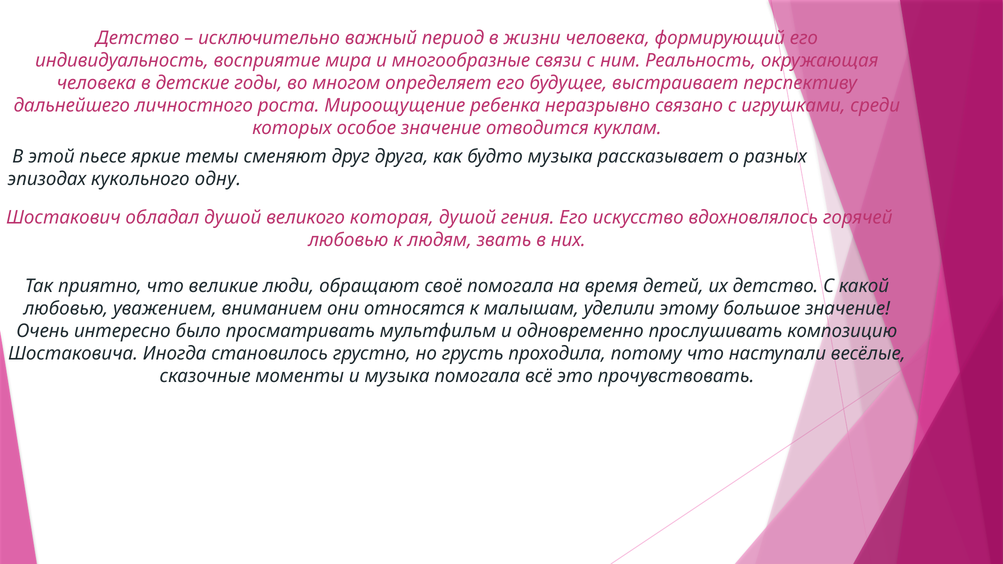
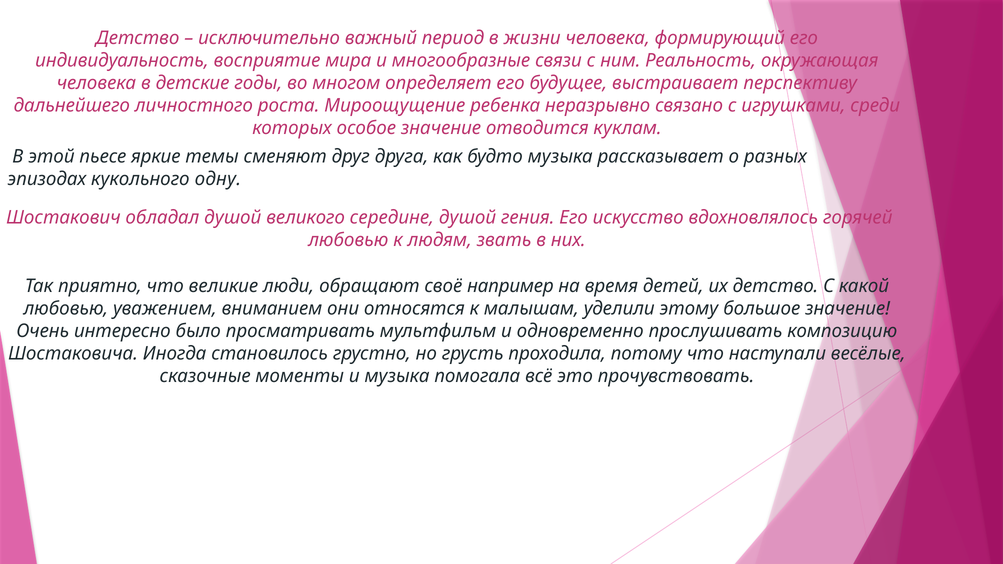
которая: которая -> середине
своё помогала: помогала -> например
